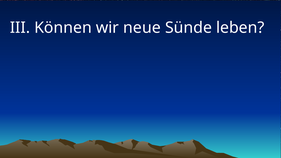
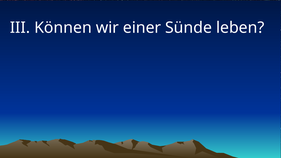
neue: neue -> einer
